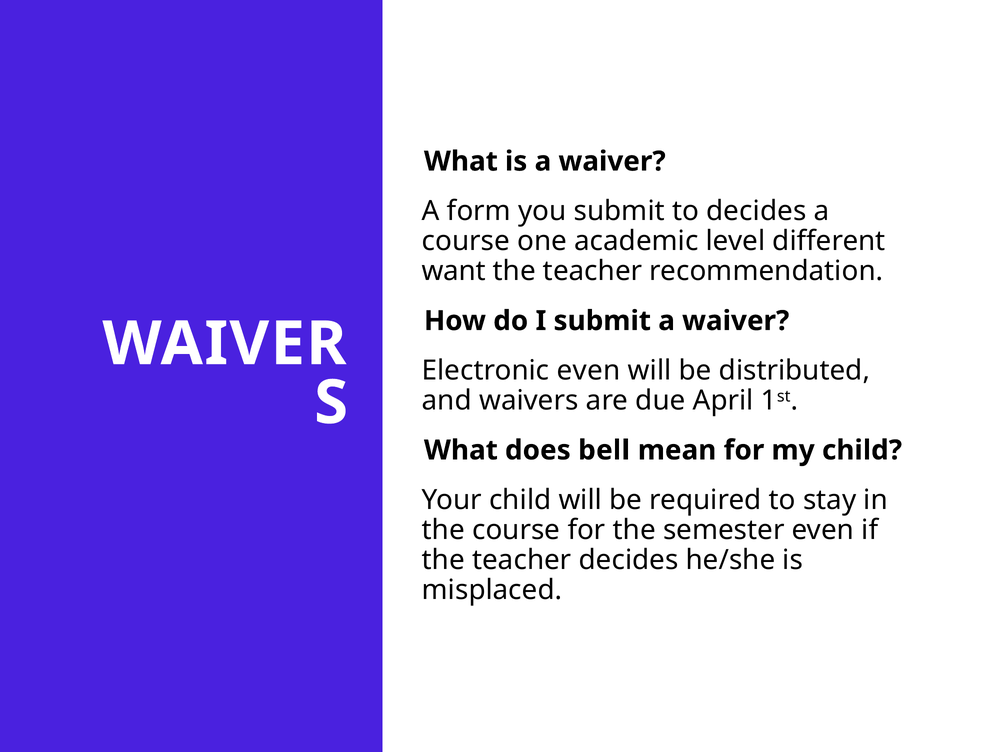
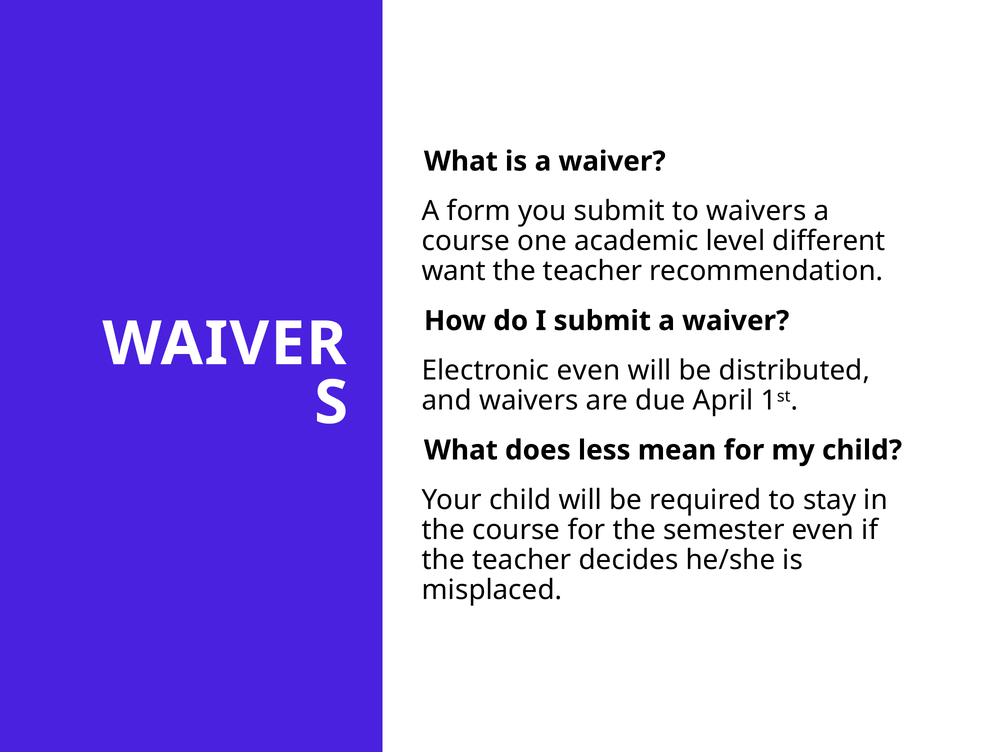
to decides: decides -> waivers
bell: bell -> less
